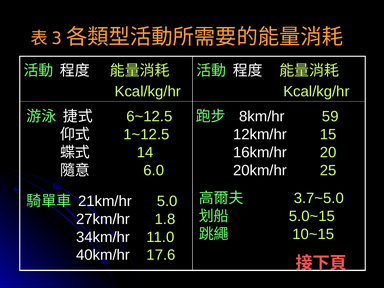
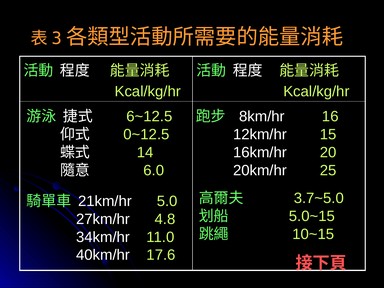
59: 59 -> 16
1~12.5: 1~12.5 -> 0~12.5
1.8: 1.8 -> 4.8
